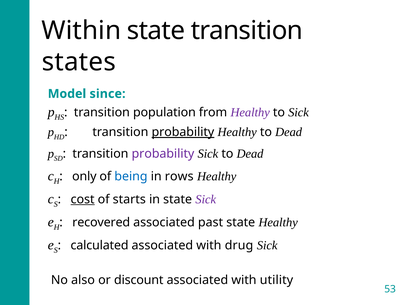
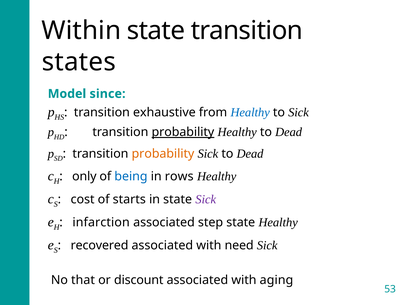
population: population -> exhaustive
Healthy at (250, 112) colour: purple -> blue
probability at (163, 154) colour: purple -> orange
cost underline: present -> none
recovered: recovered -> infarction
past: past -> step
calculated: calculated -> recovered
drug: drug -> need
also: also -> that
utility: utility -> aging
